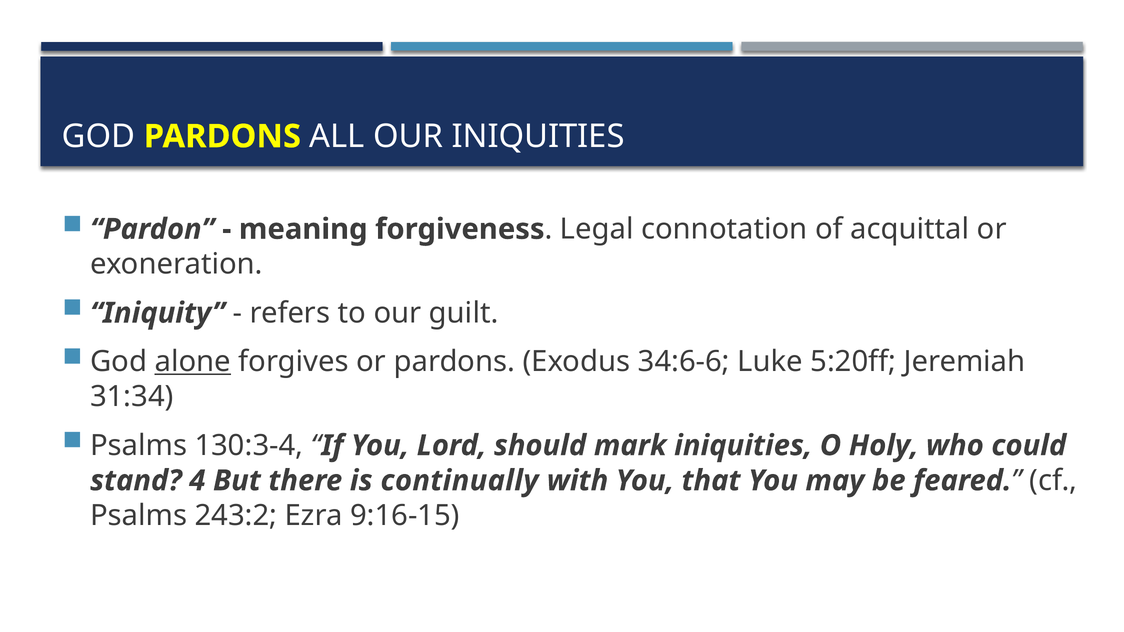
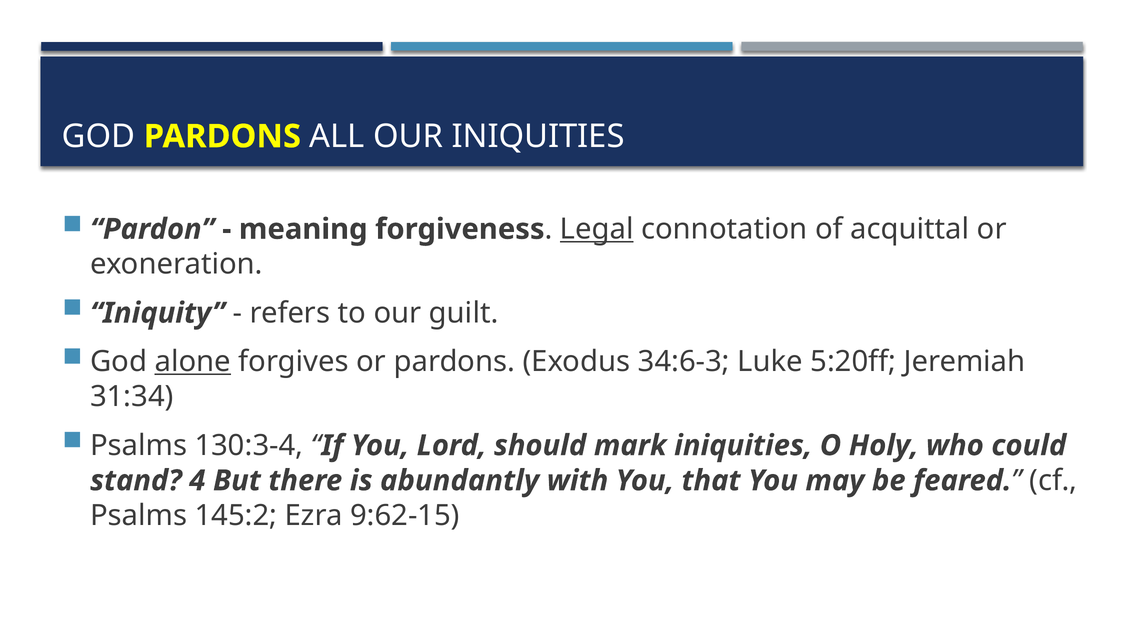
Legal underline: none -> present
34:6-6: 34:6-6 -> 34:6-3
continually: continually -> abundantly
243:2: 243:2 -> 145:2
9:16-15: 9:16-15 -> 9:62-15
